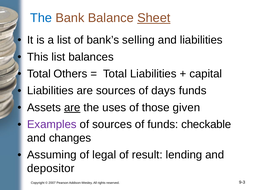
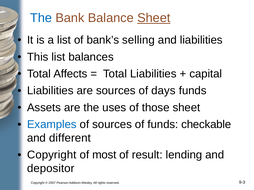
Others: Others -> Affects
are at (72, 108) underline: present -> none
those given: given -> sheet
Examples colour: purple -> blue
changes: changes -> different
Assuming at (52, 155): Assuming -> Copyright
legal: legal -> most
